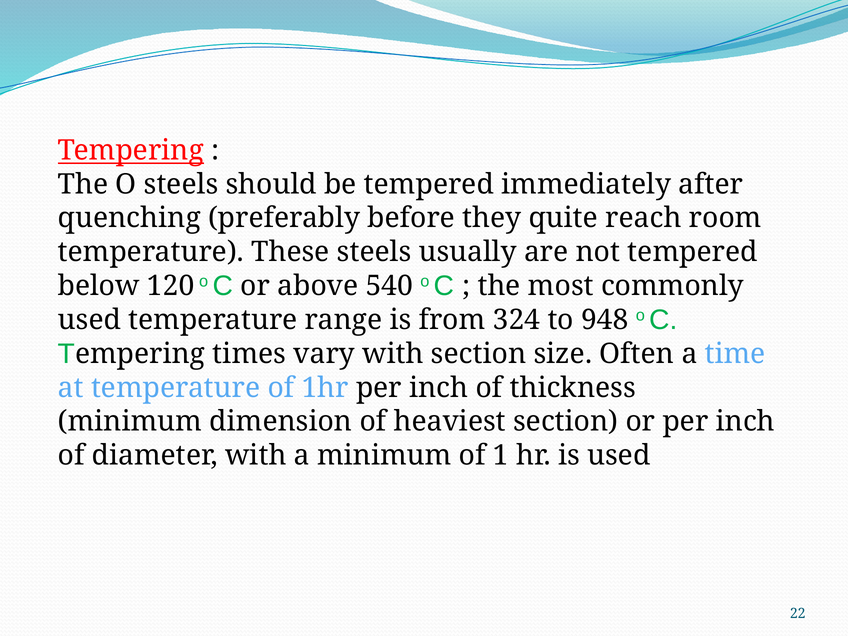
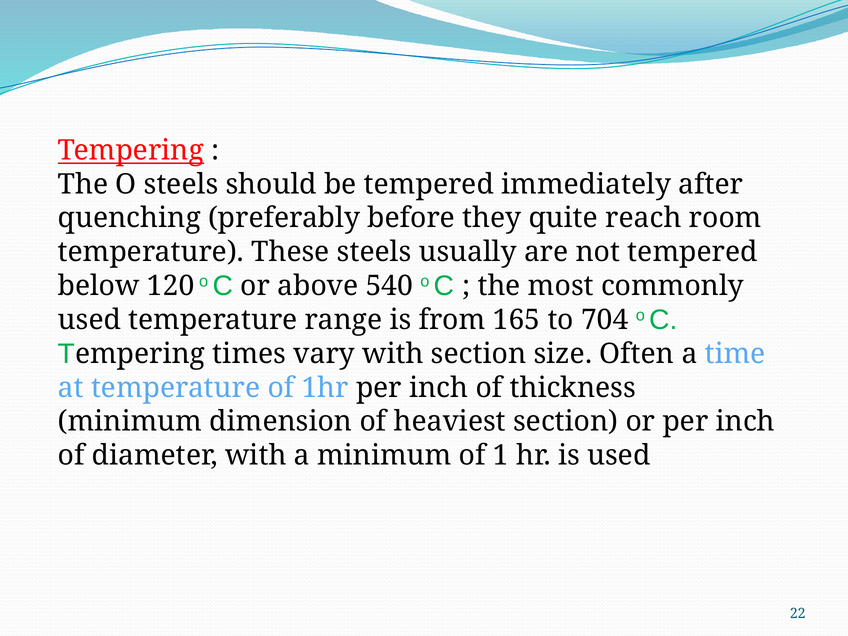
324: 324 -> 165
948: 948 -> 704
